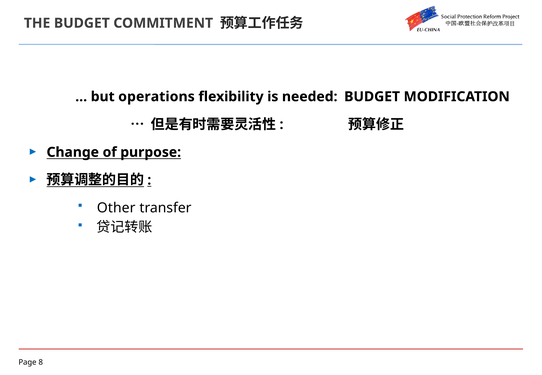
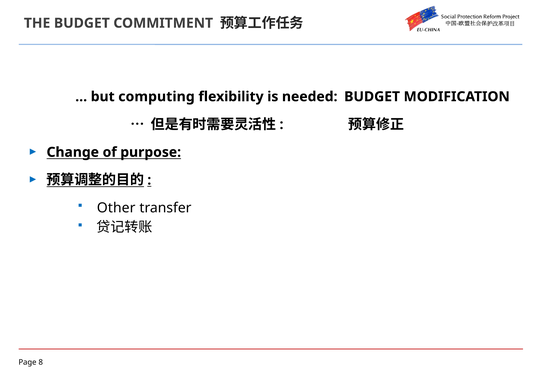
operations: operations -> computing
